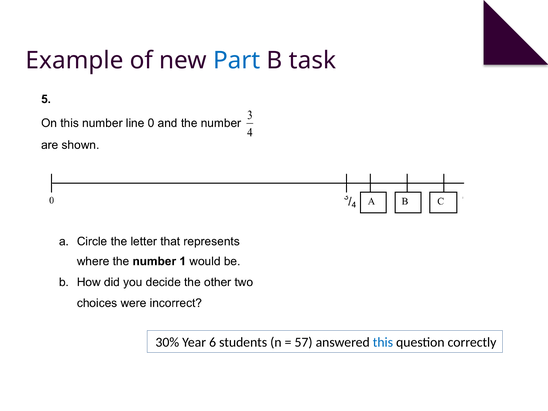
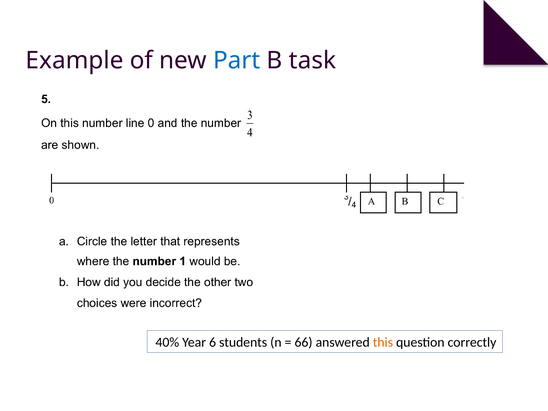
30%: 30% -> 40%
57: 57 -> 66
this colour: blue -> orange
